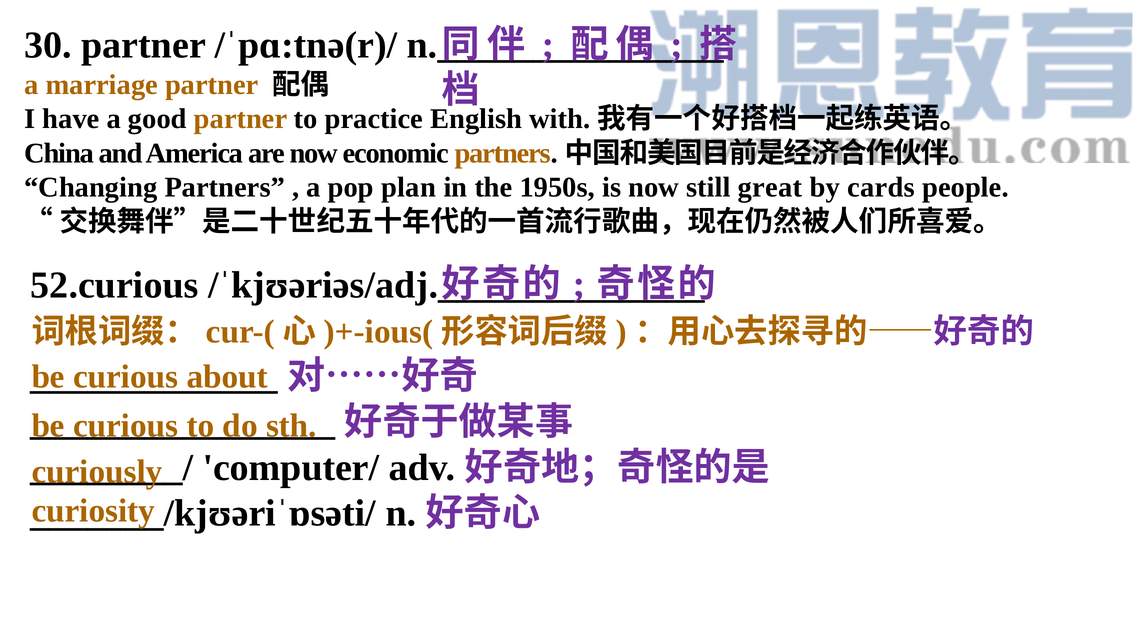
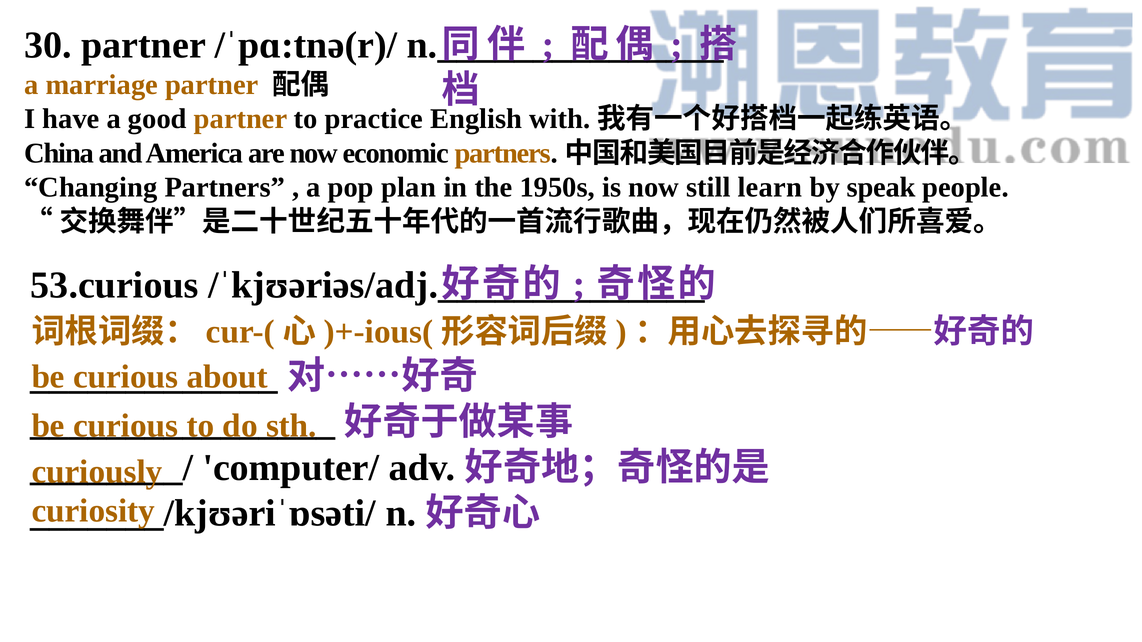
great: great -> learn
cards: cards -> speak
52.curious: 52.curious -> 53.curious
